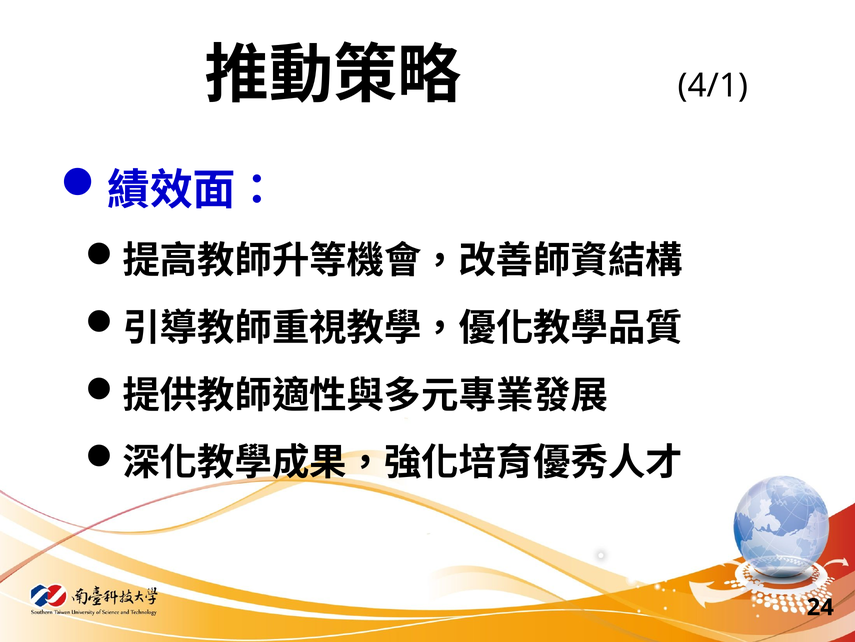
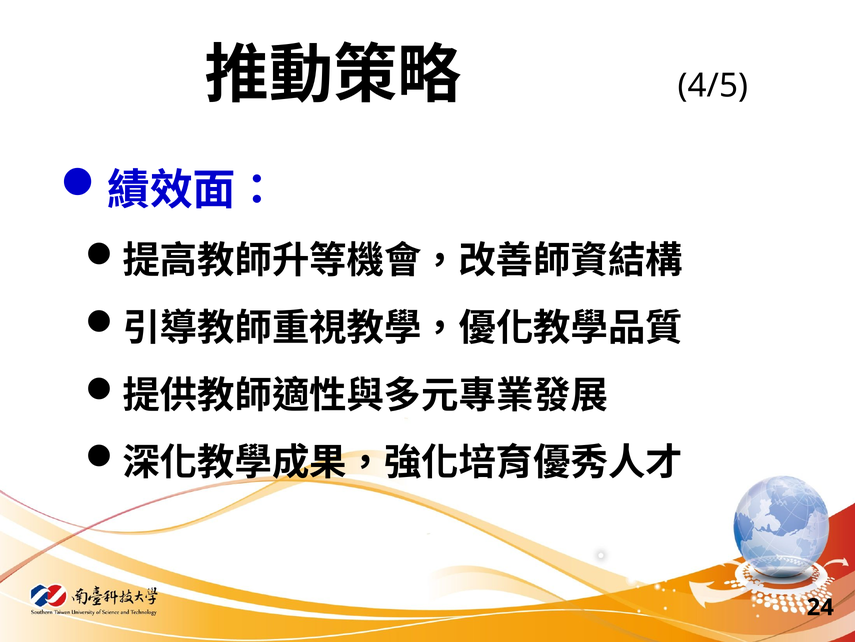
4/1: 4/1 -> 4/5
